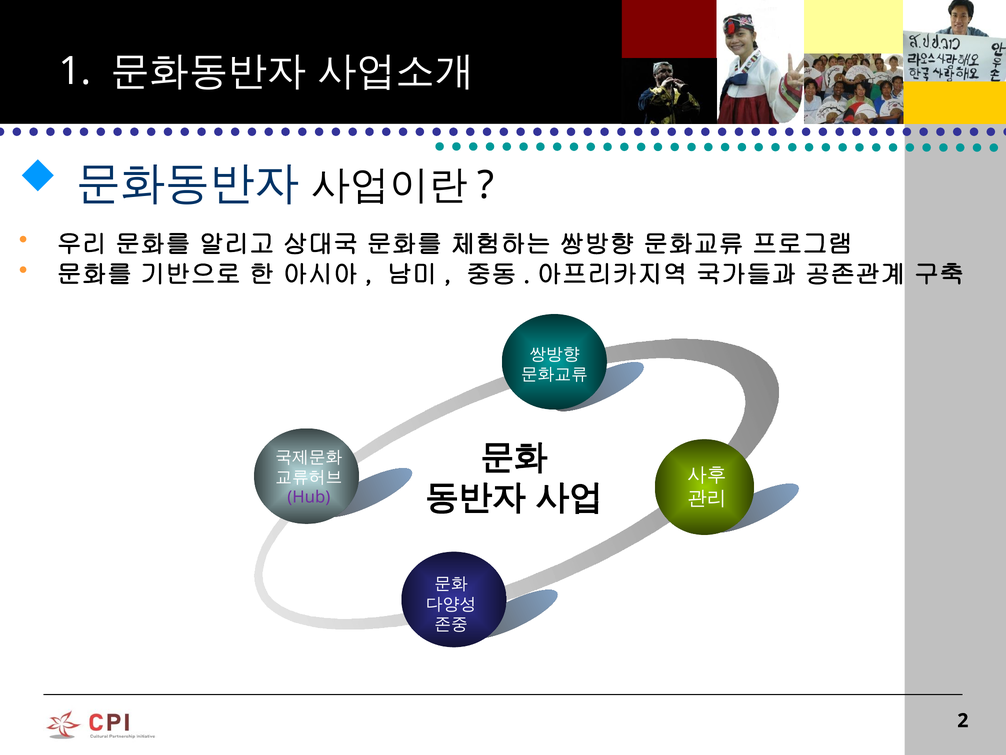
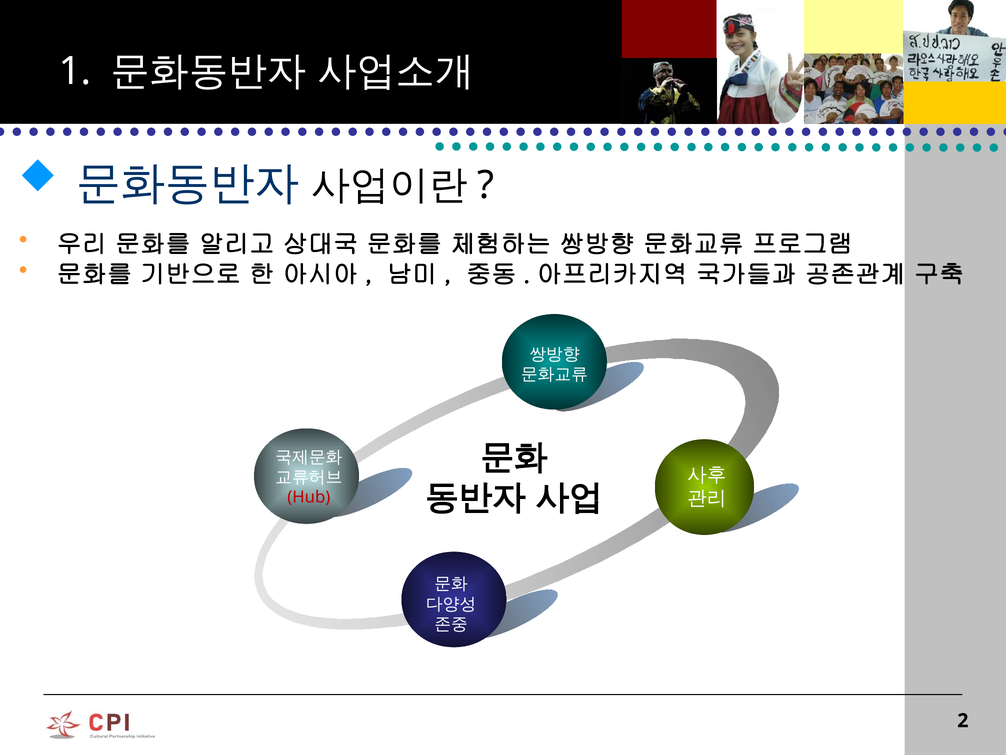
Hub colour: purple -> red
